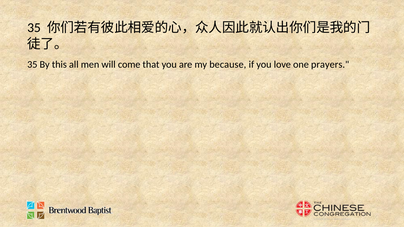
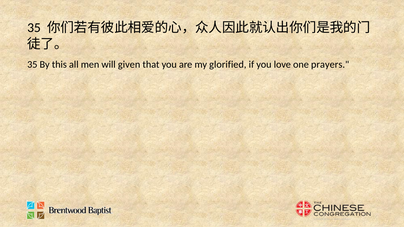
come: come -> given
because: because -> glorified
